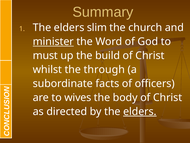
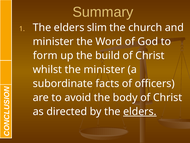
minister at (53, 41) underline: present -> none
must: must -> form
the through: through -> minister
wives: wives -> avoid
